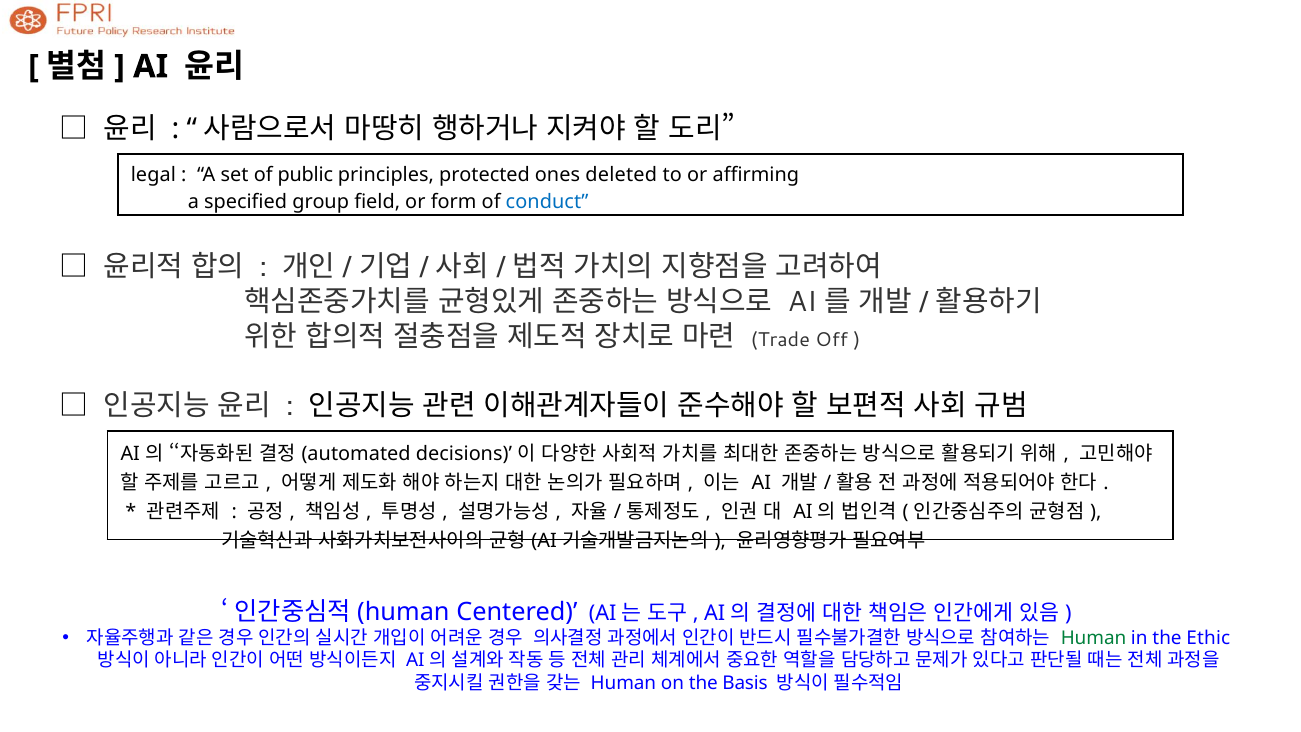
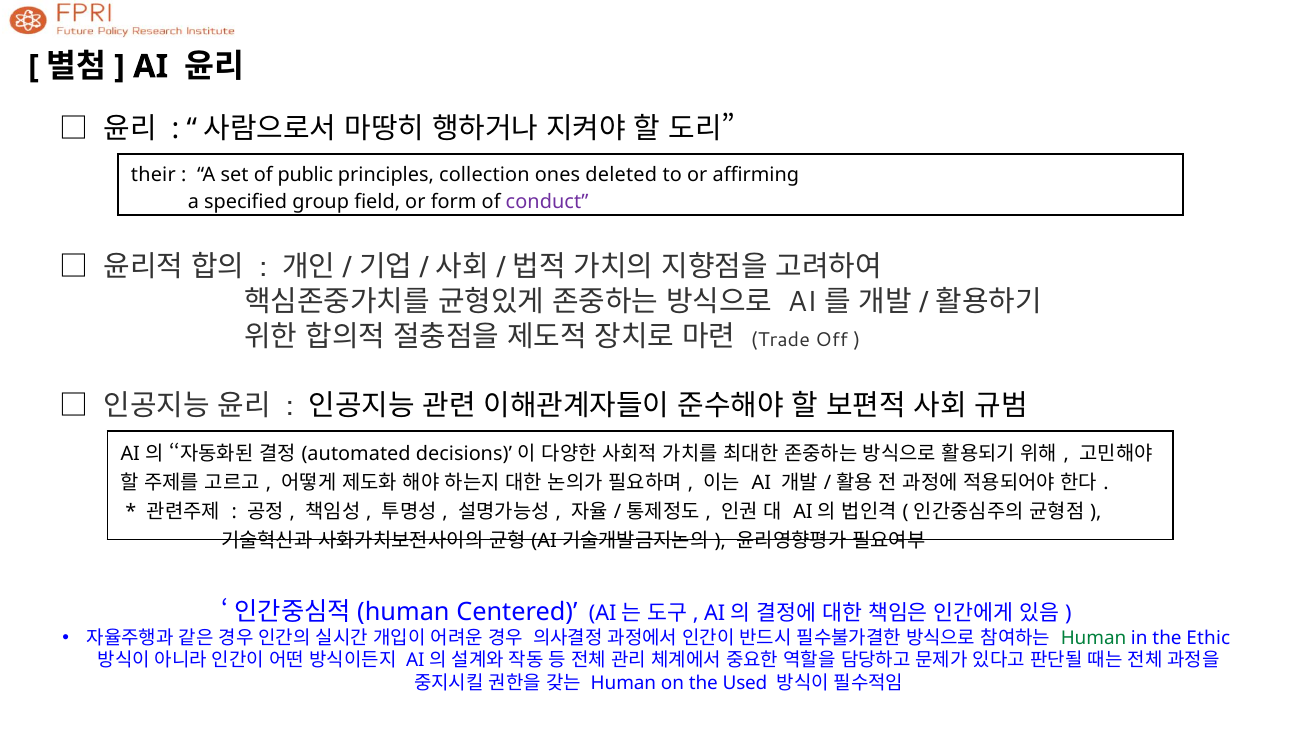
legal: legal -> their
protected: protected -> collection
conduct colour: blue -> purple
Basis: Basis -> Used
